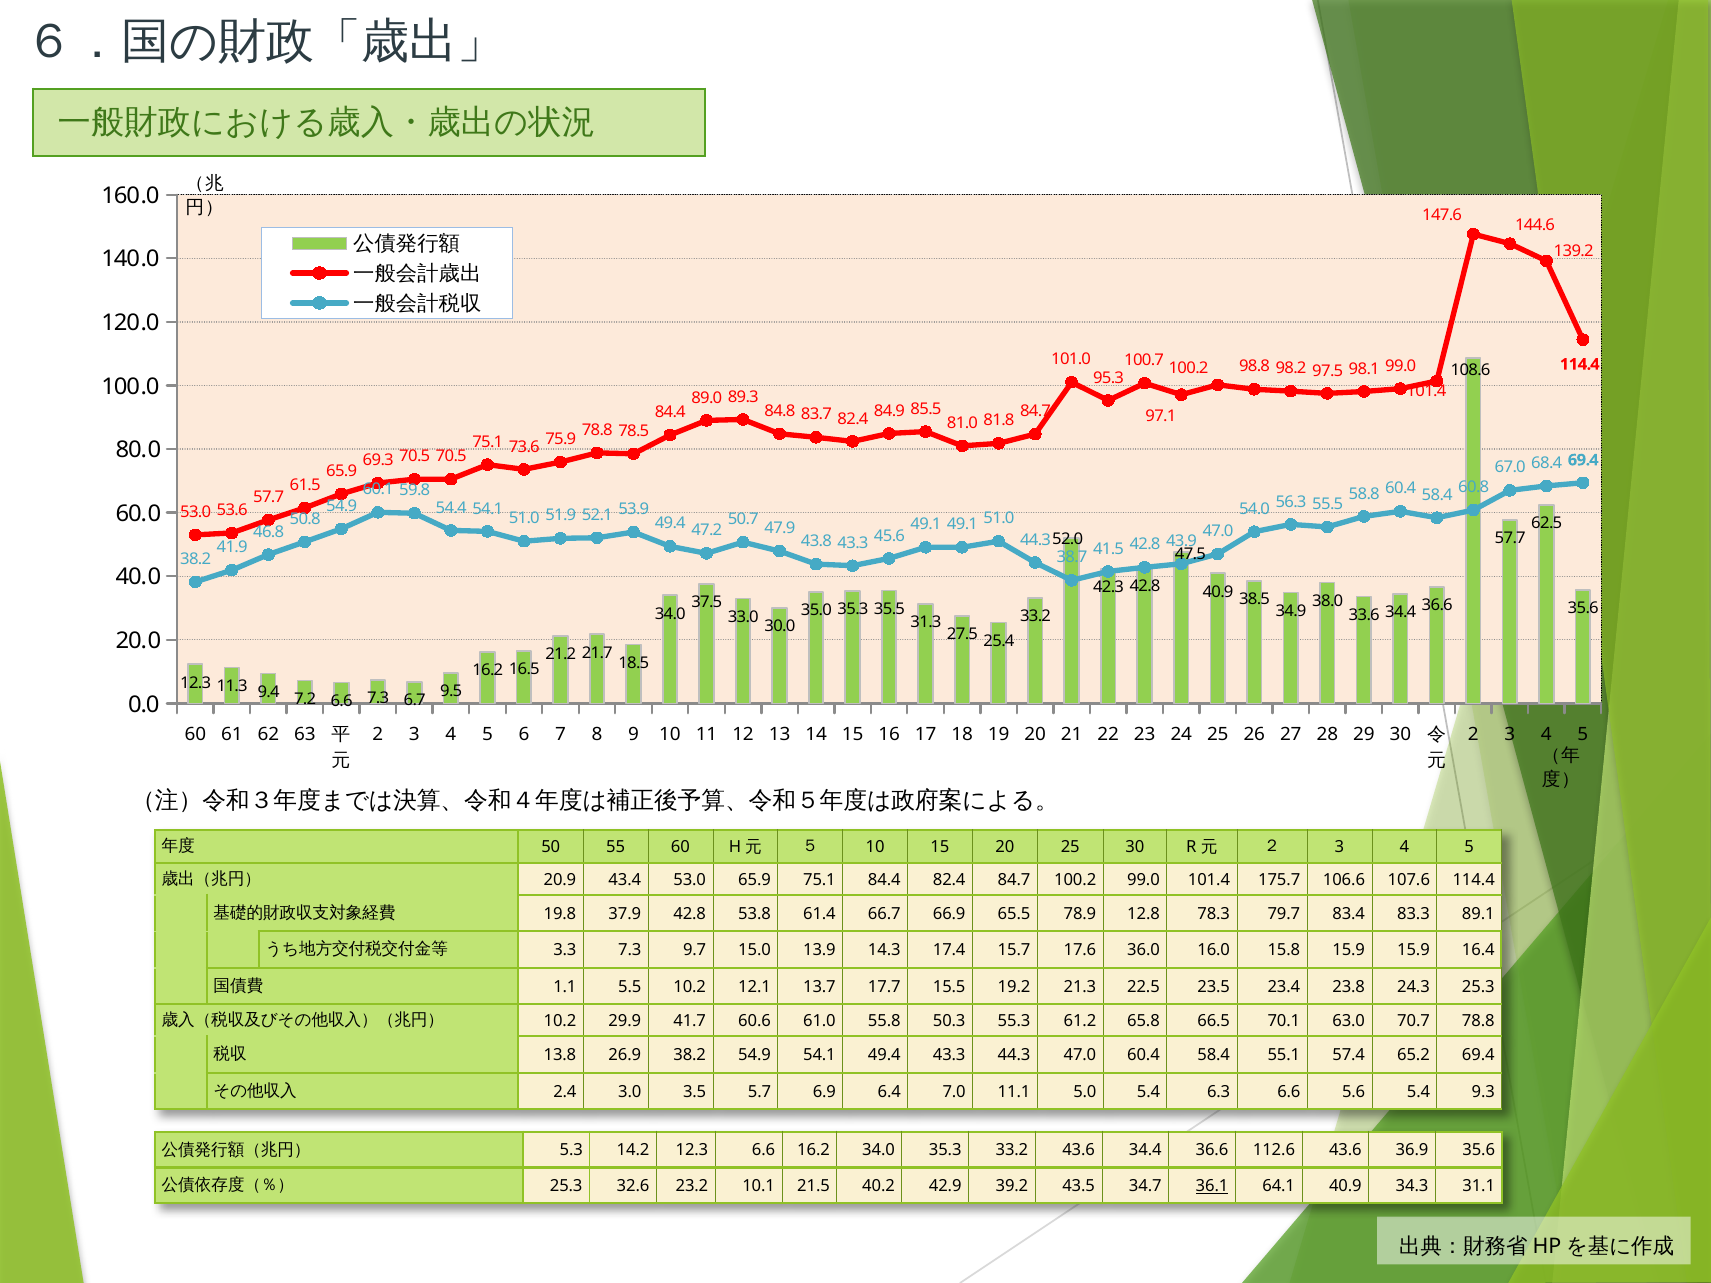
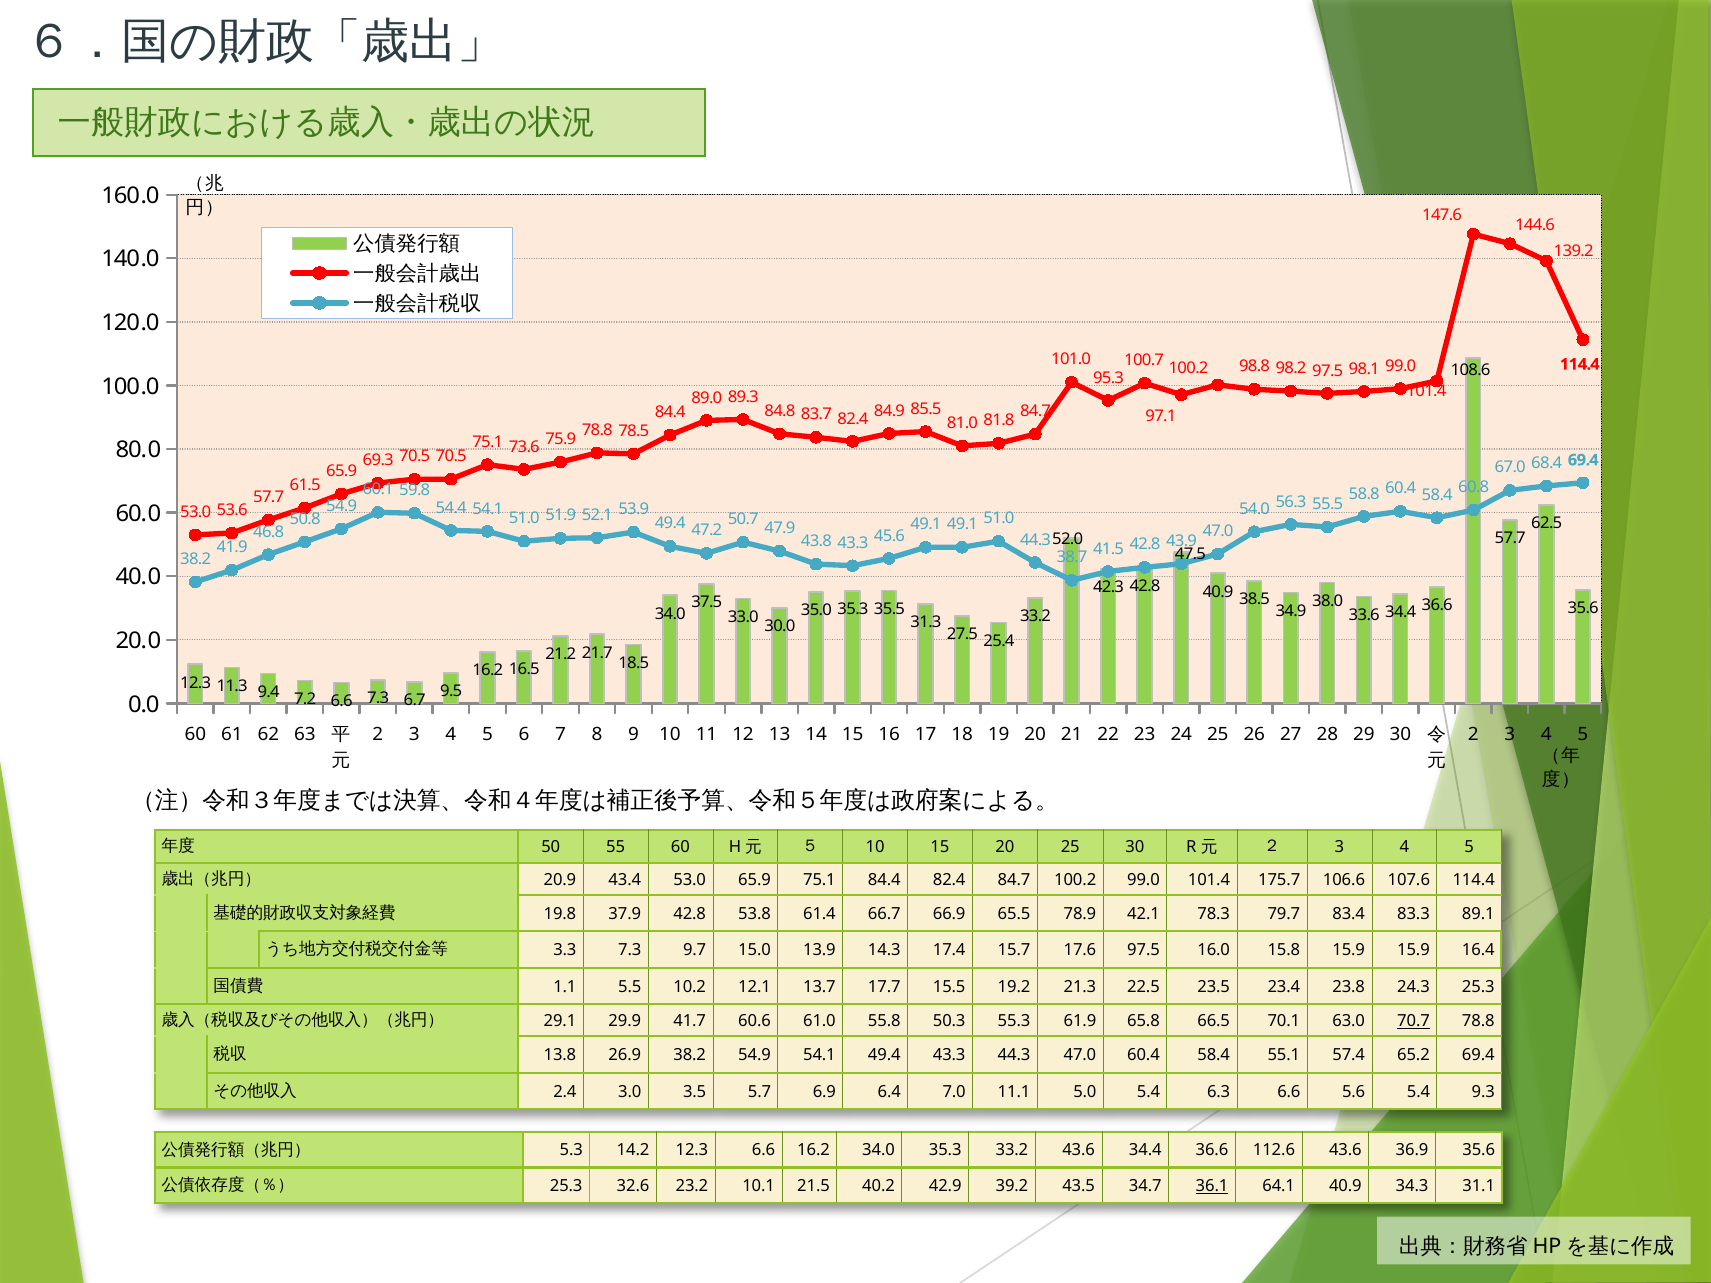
12.8: 12.8 -> 42.1
17.6 36.0: 36.0 -> 97.5
10.2 at (560, 1021): 10.2 -> 29.1
61.2: 61.2 -> 61.9
70.7 underline: none -> present
